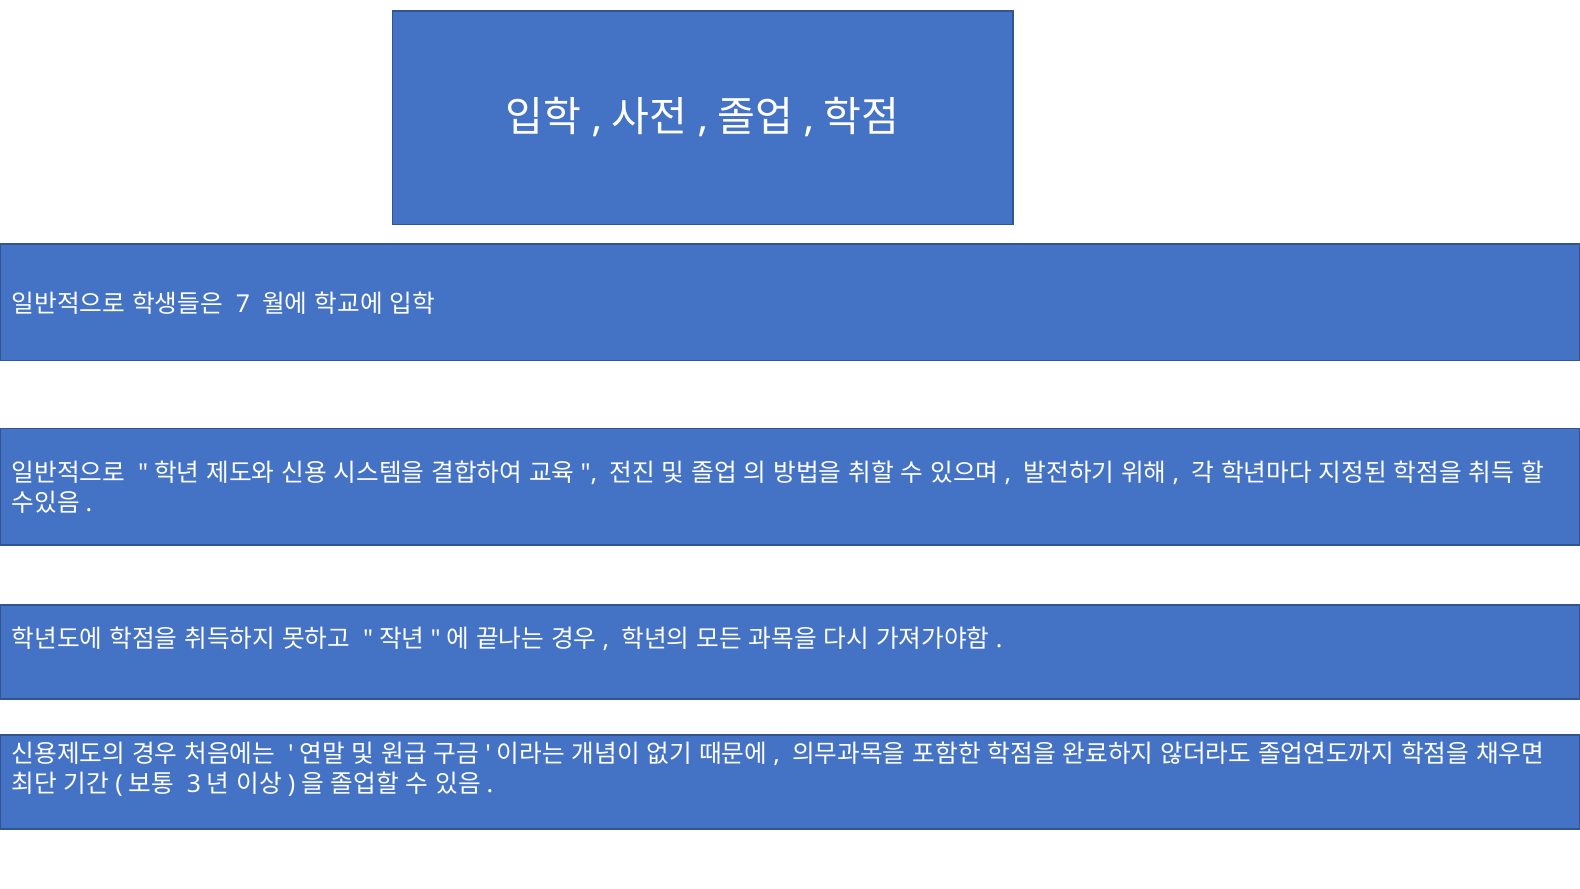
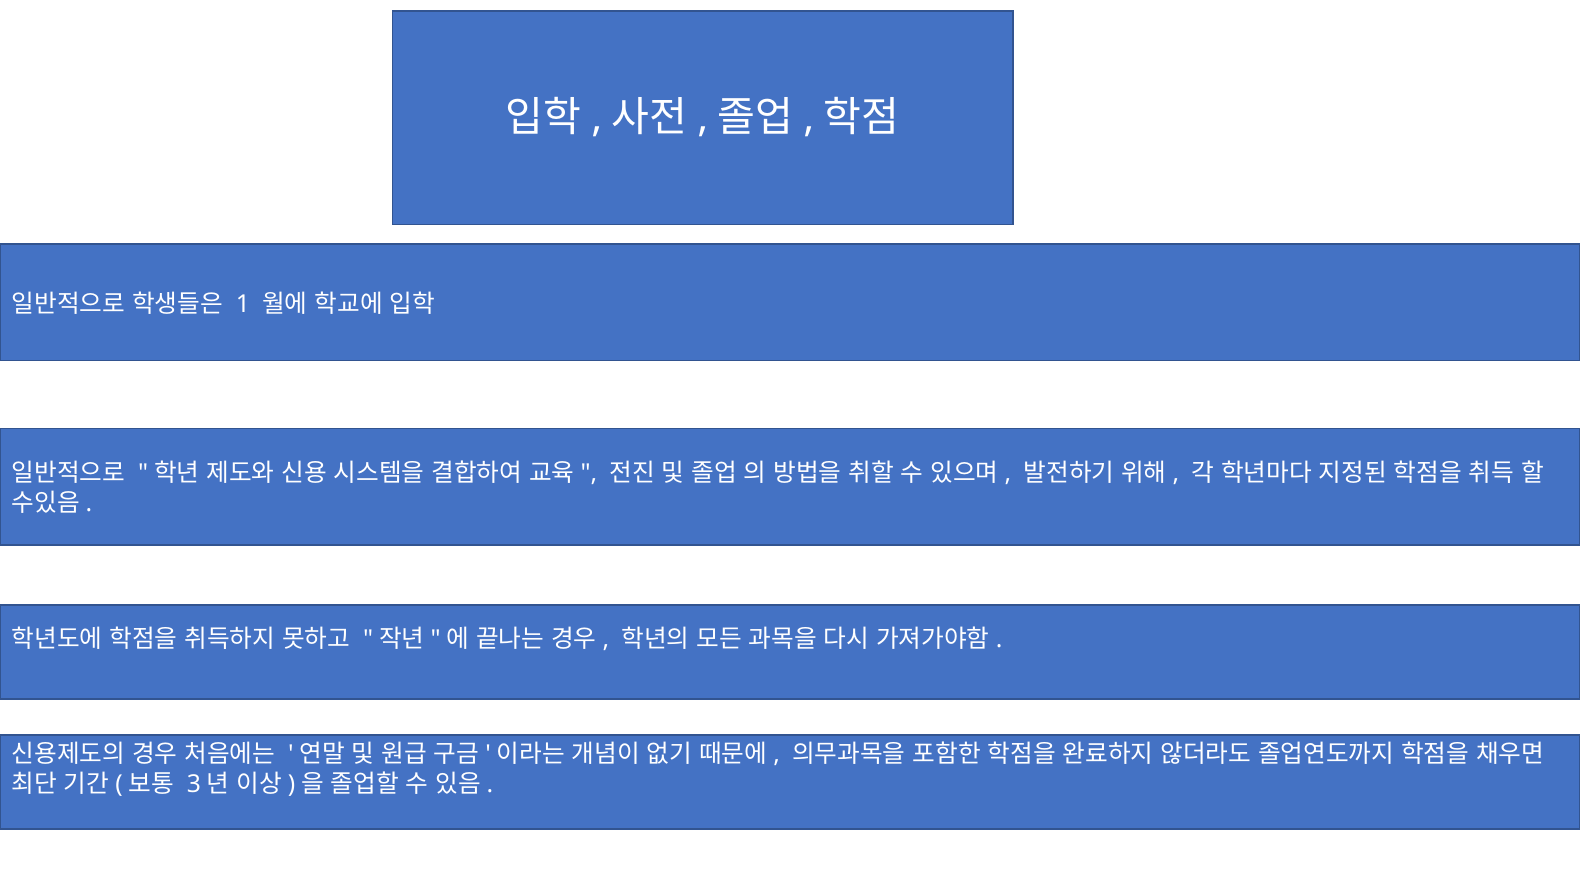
7: 7 -> 1
